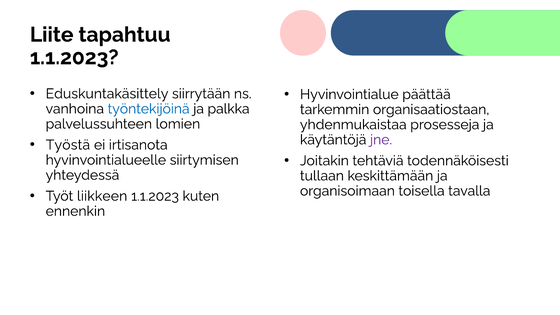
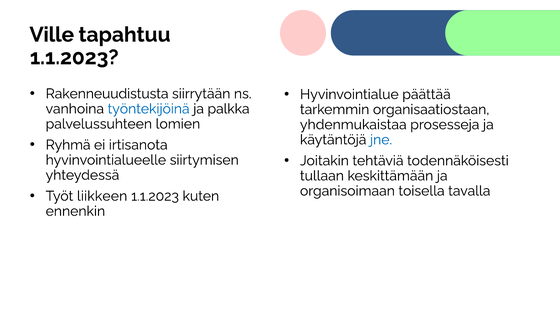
Liite: Liite -> Ville
Eduskuntakäsittely: Eduskuntakäsittely -> Rakenneuudistusta
jne colour: purple -> blue
Työstä: Työstä -> Ryhmä
